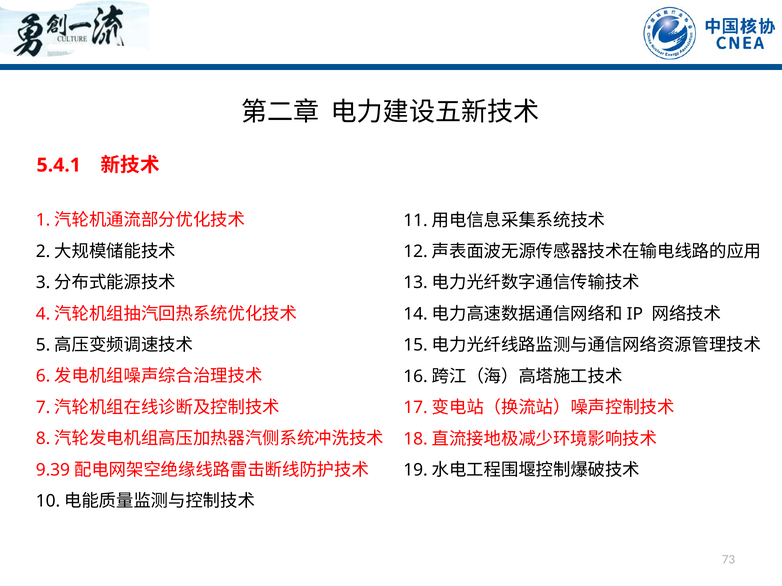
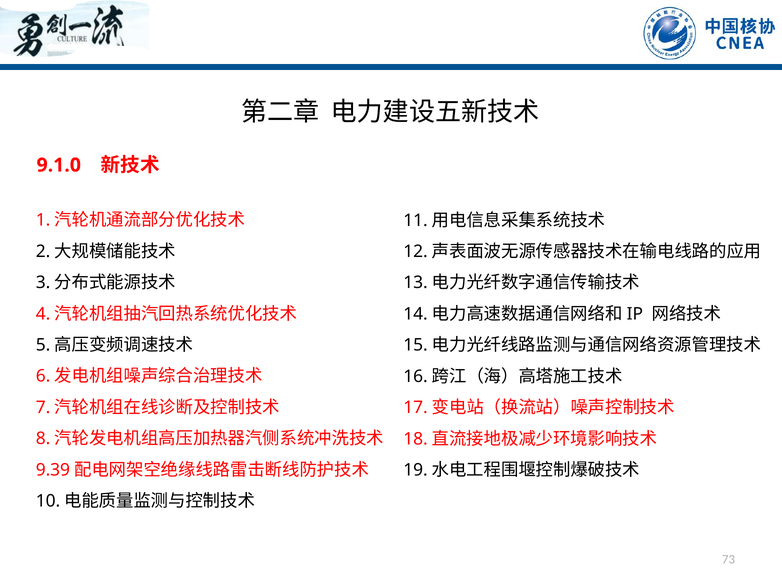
5.4.1: 5.4.1 -> 9.1.0
